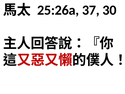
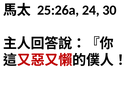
37: 37 -> 24
